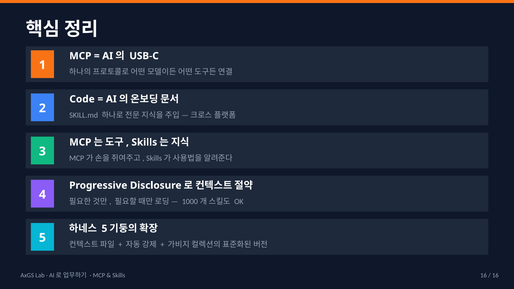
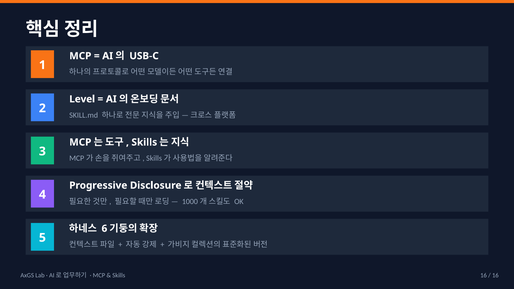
Code: Code -> Level
5 at (104, 229): 5 -> 6
